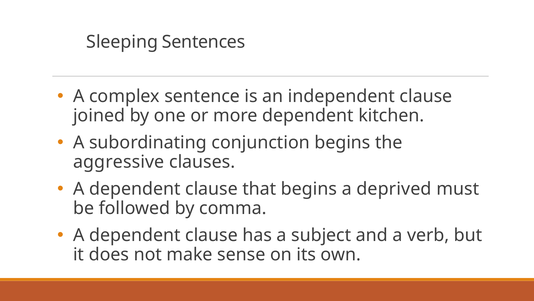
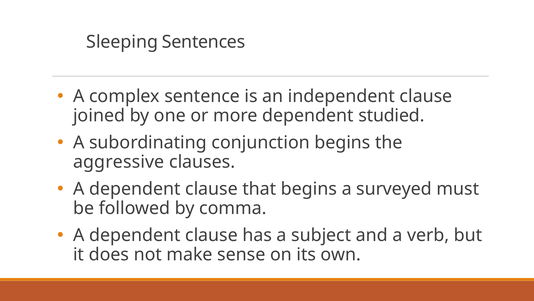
kitchen: kitchen -> studied
deprived: deprived -> surveyed
